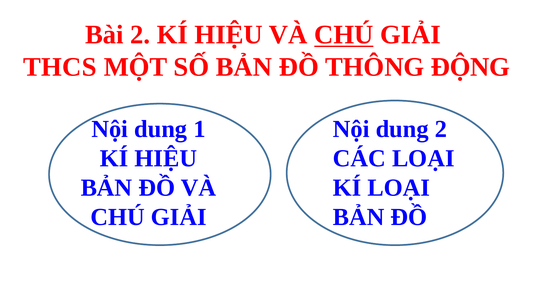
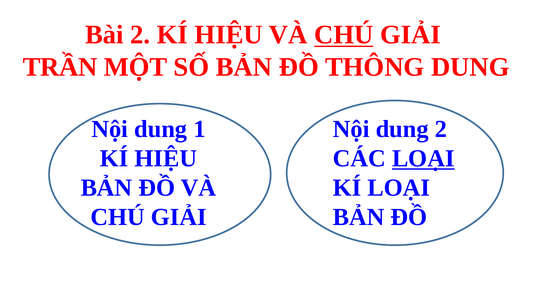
THCS: THCS -> TRẦN
THÔNG ĐỘNG: ĐỘNG -> DUNG
LOẠI at (423, 158) underline: none -> present
